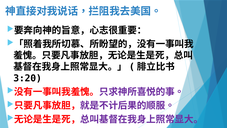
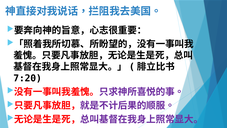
3:20: 3:20 -> 7:20
